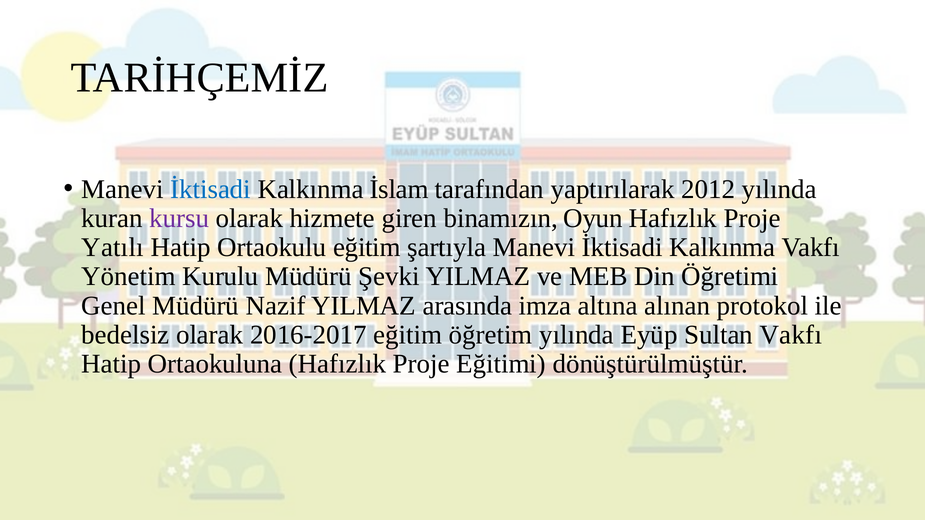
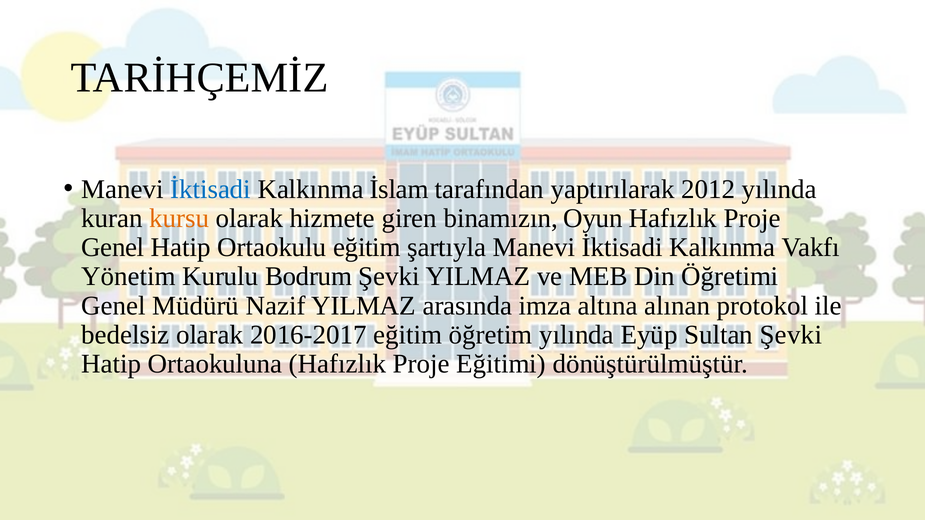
kursu colour: purple -> orange
Yatılı at (113, 248): Yatılı -> Genel
Kurulu Müdürü: Müdürü -> Bodrum
Sultan Vakfı: Vakfı -> Şevki
